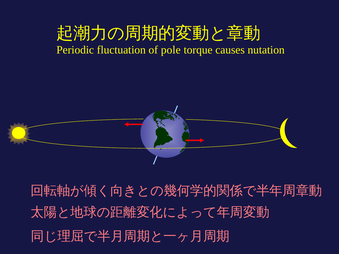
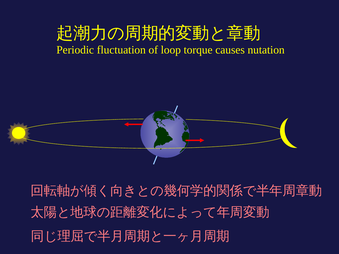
pole: pole -> loop
